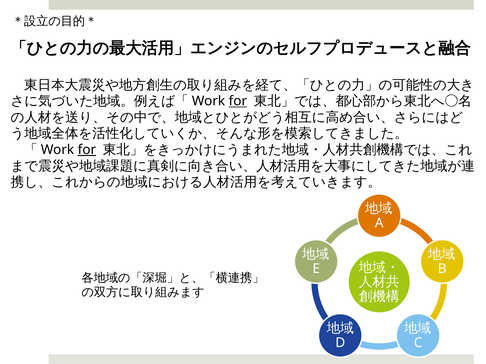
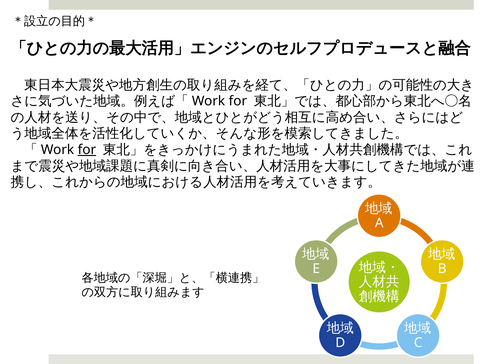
for at (238, 101) underline: present -> none
